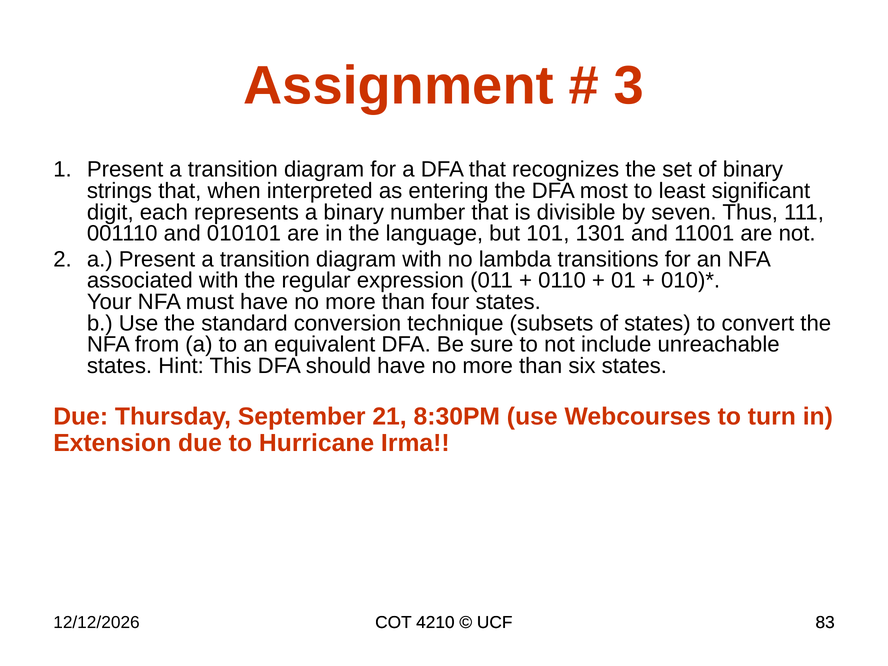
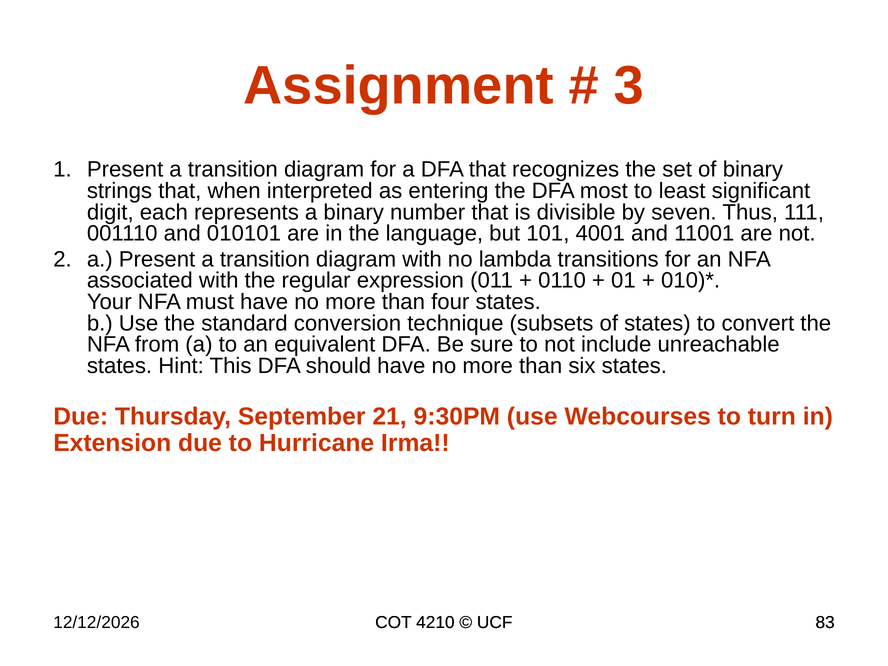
1301: 1301 -> 4001
8:30PM: 8:30PM -> 9:30PM
